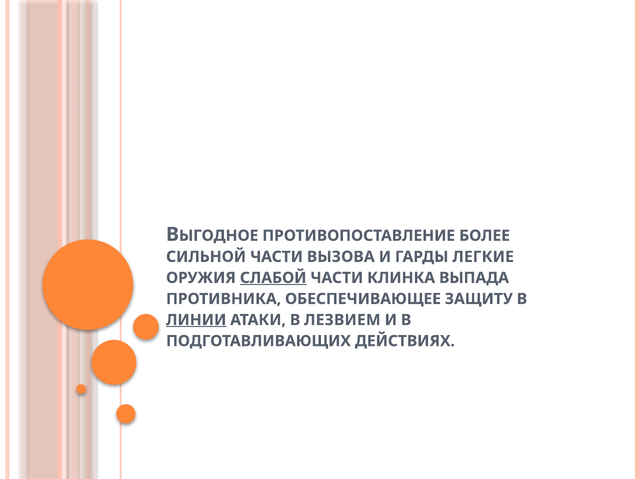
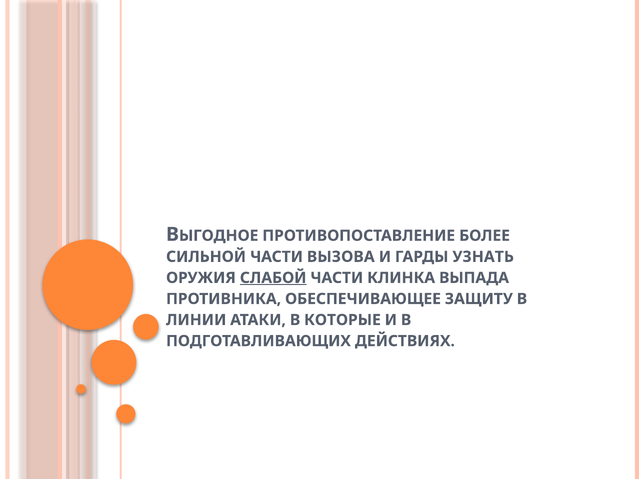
ЛЕГКИЕ: ЛЕГКИЕ -> УЗНАТЬ
ЛИНИИ underline: present -> none
ЛЕЗВИЕМ: ЛЕЗВИЕМ -> КОТОРЫЕ
